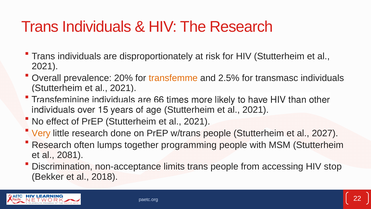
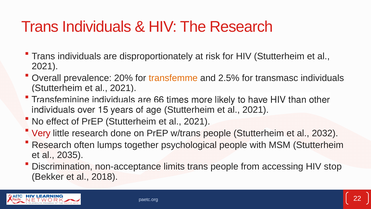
Very colour: orange -> red
2027: 2027 -> 2032
programming: programming -> psychological
2081: 2081 -> 2035
